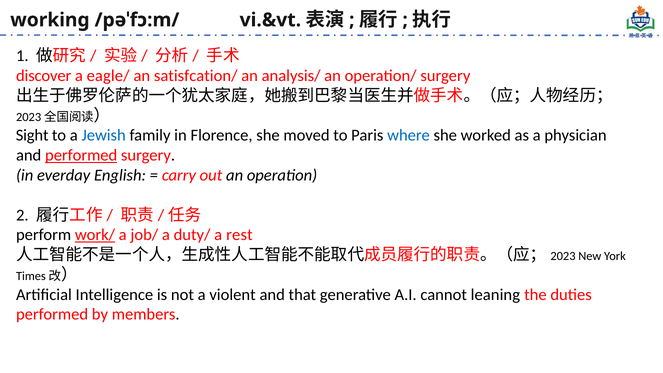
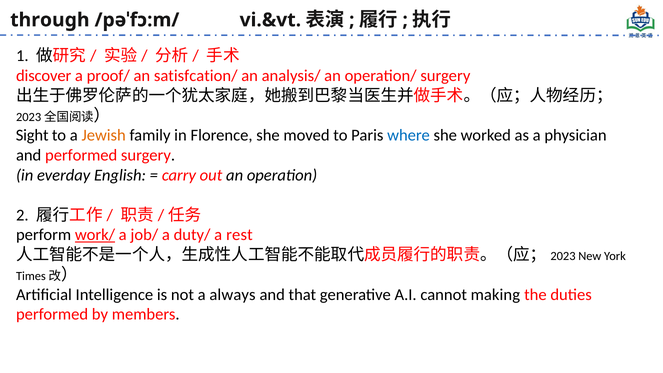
working: working -> through
eagle/: eagle/ -> proof/
Jewish colour: blue -> orange
performed at (81, 155) underline: present -> none
violent: violent -> always
leaning: leaning -> making
